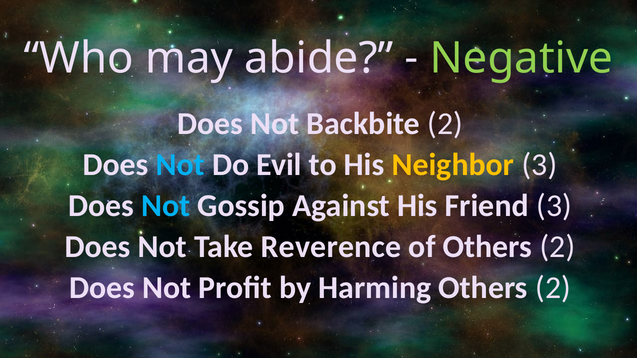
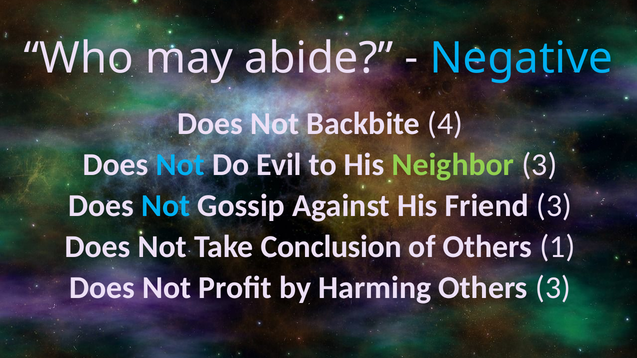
Negative colour: light green -> light blue
Backbite 2: 2 -> 4
Neighbor colour: yellow -> light green
Reverence: Reverence -> Conclusion
of Others 2: 2 -> 1
Harming Others 2: 2 -> 3
